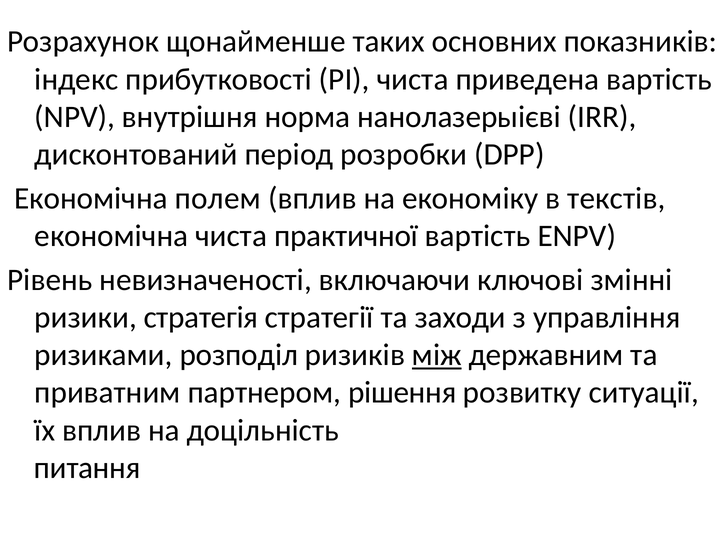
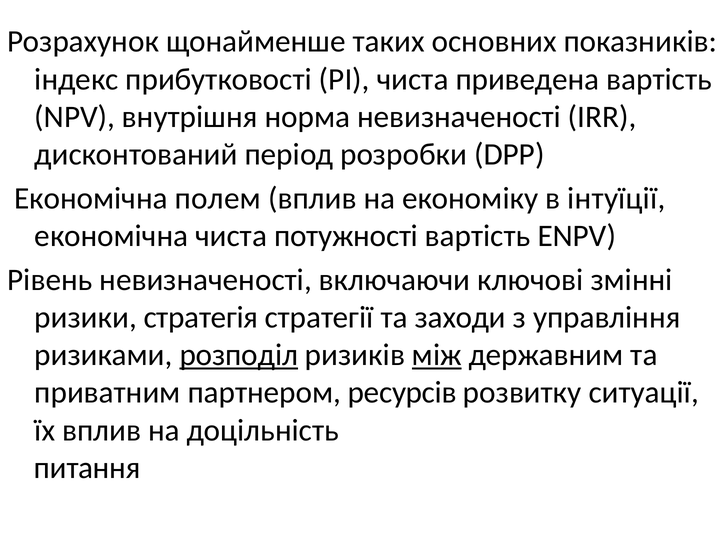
норма нанолазерыієві: нанолазерыієві -> невизначеності
текстів: текстів -> інтуїції
практичної: практичної -> потужності
розподіл underline: none -> present
рішення: рішення -> ресурсів
